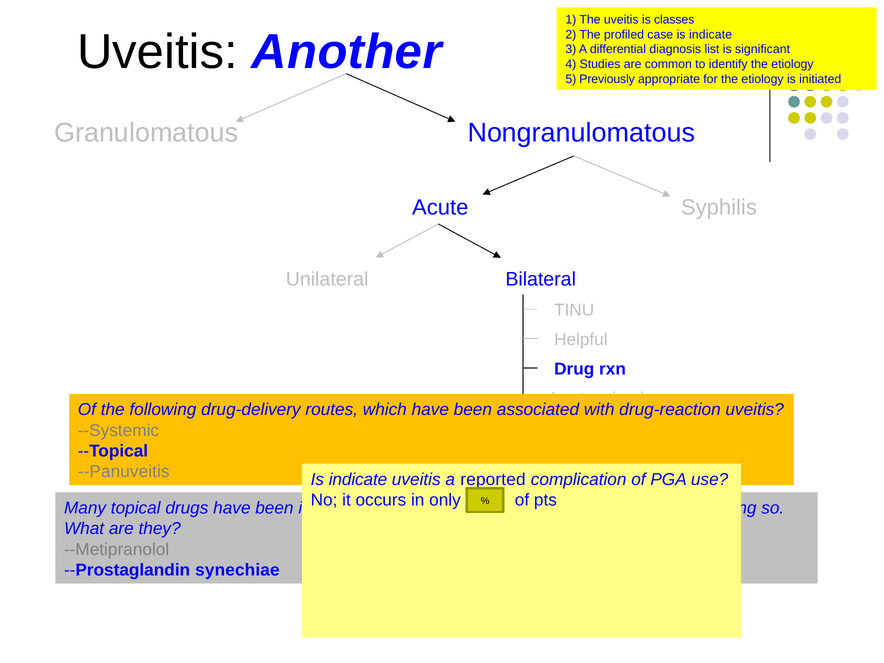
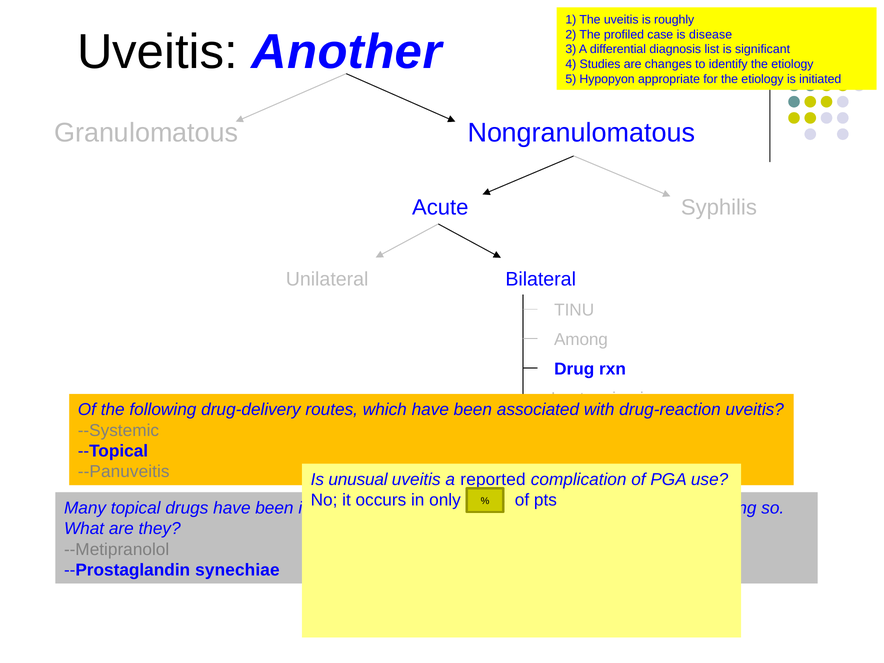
classes: classes -> roughly
case is indicate: indicate -> disease
common: common -> changes
5 Previously: Previously -> Hypopyon
Helpful: Helpful -> Among
indicate at (358, 480): indicate -> unusual
